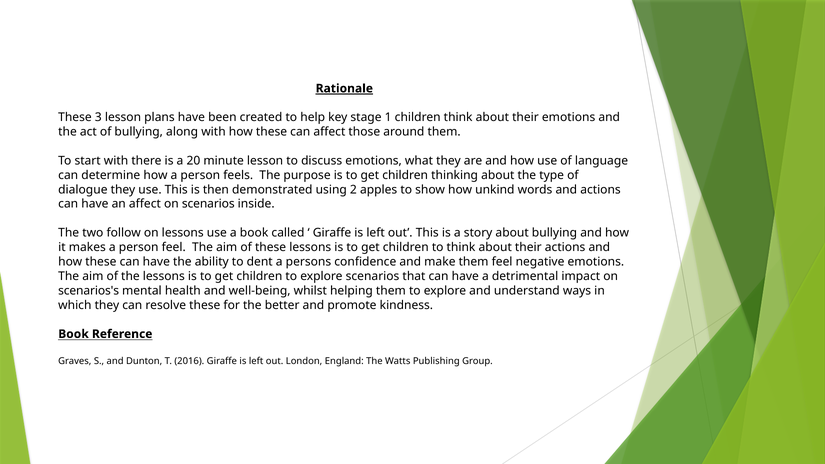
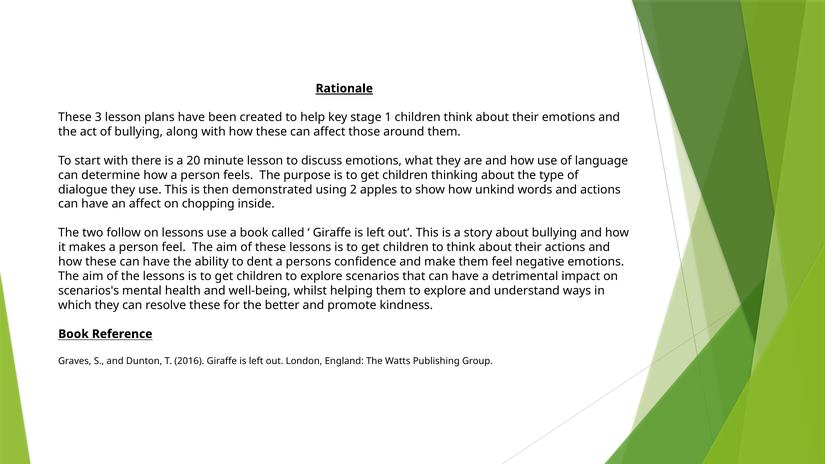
on scenarios: scenarios -> chopping
